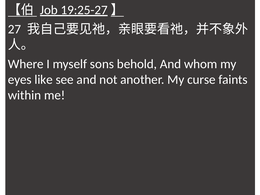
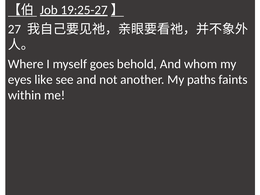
sons: sons -> goes
curse: curse -> paths
